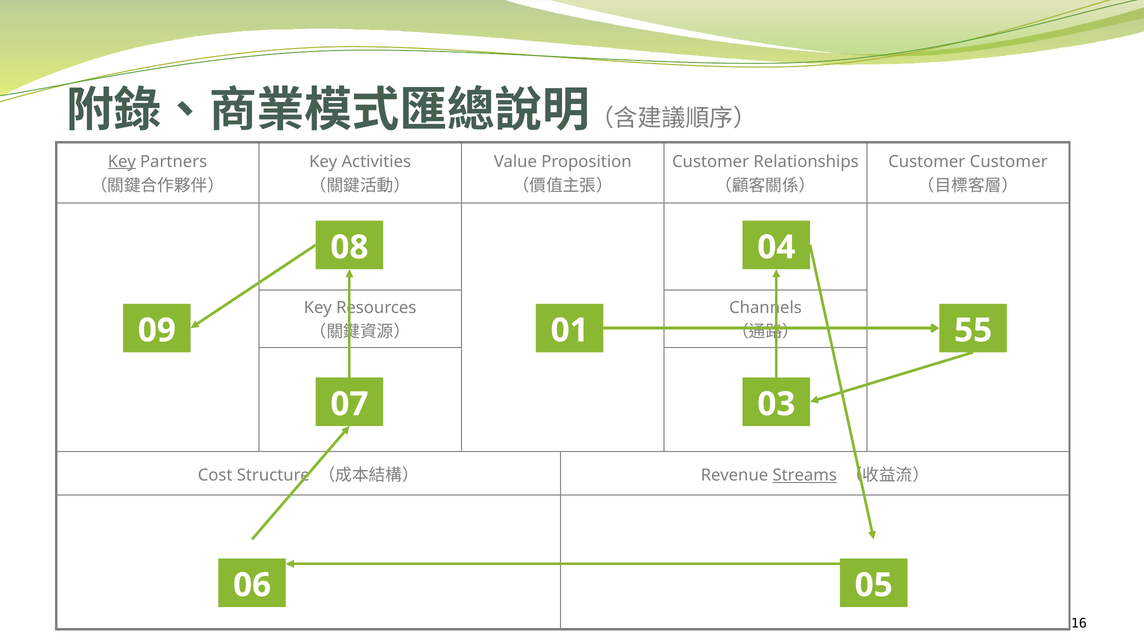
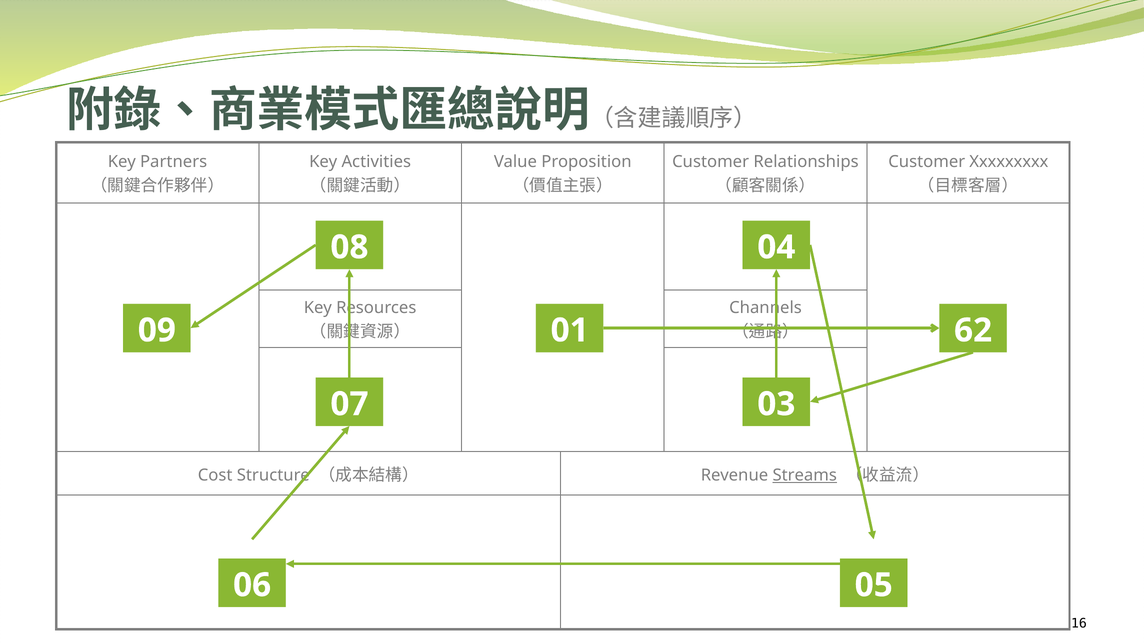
Key at (122, 162) underline: present -> none
Customer Customer: Customer -> Xxxxxxxxx
55: 55 -> 62
